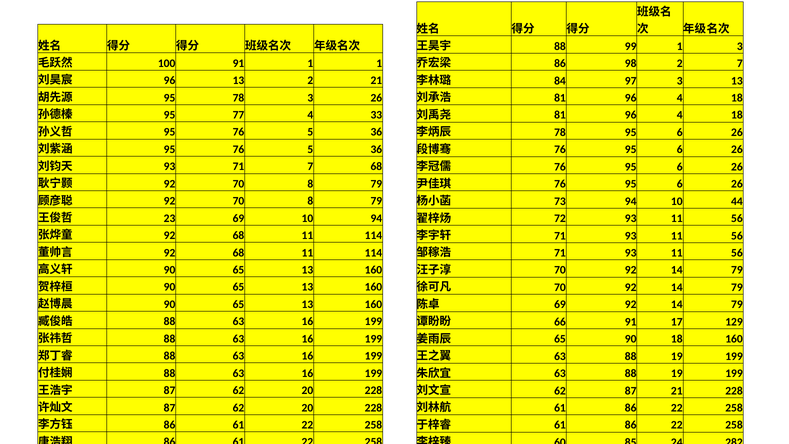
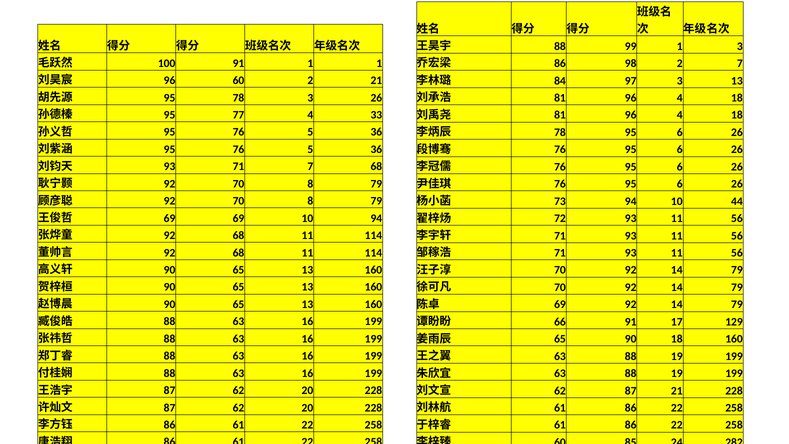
96 13: 13 -> 60
23 at (170, 218): 23 -> 69
